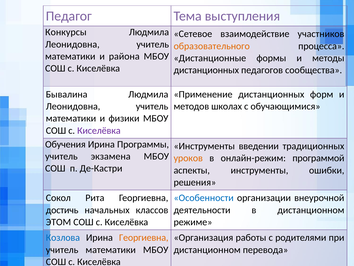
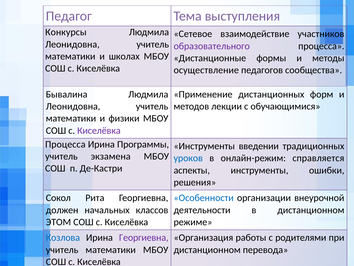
образовательного colour: orange -> purple
района: района -> школах
дистанционных at (206, 70): дистанционных -> осуществление
школах: школах -> лекции
Обучения at (65, 144): Обучения -> Процесса
уроков colour: orange -> blue
программой: программой -> справляется
достичь: достичь -> должен
Георгиевна at (144, 237) colour: orange -> purple
